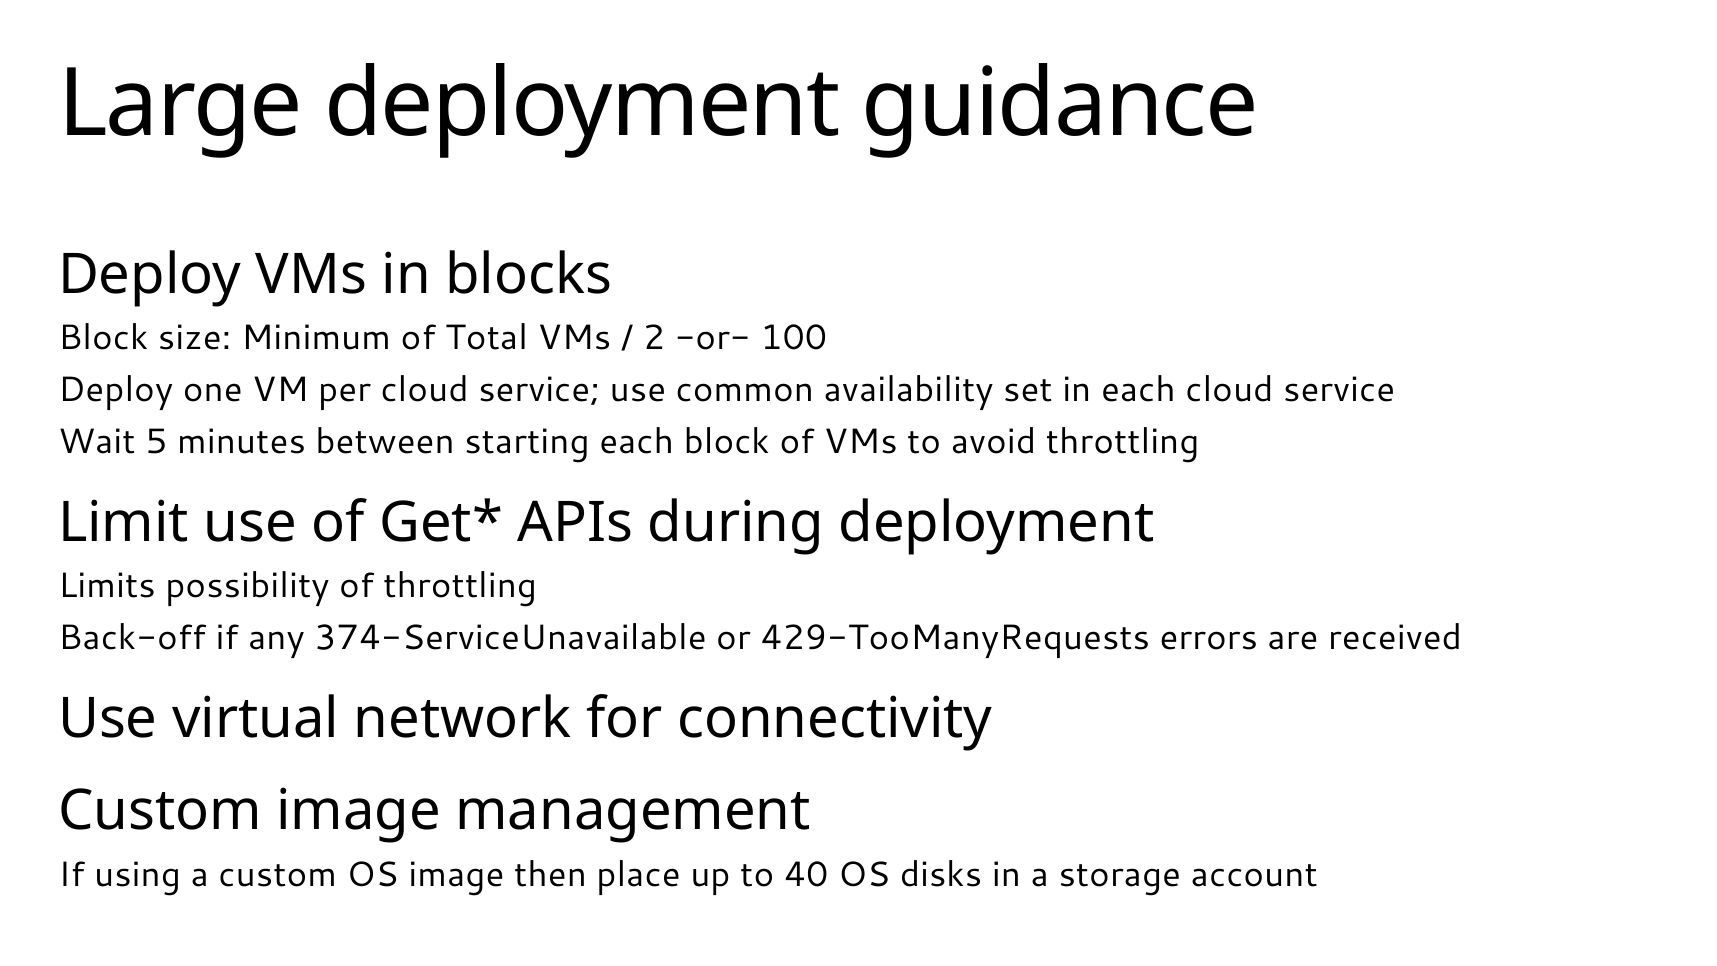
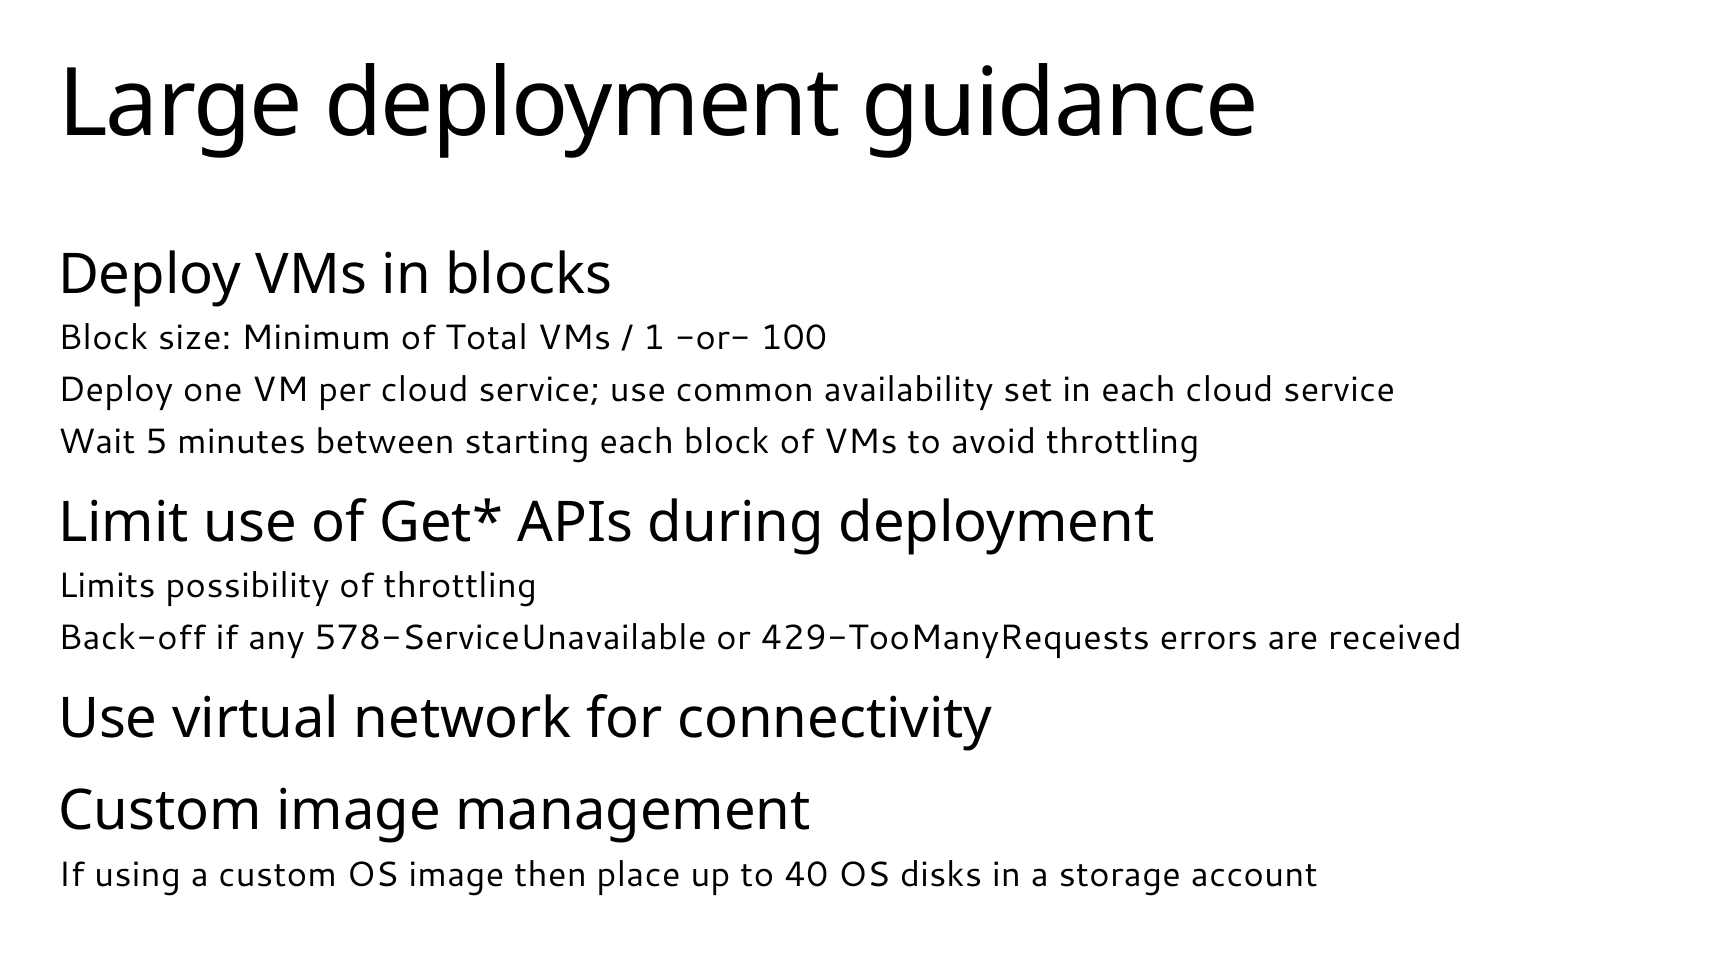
2: 2 -> 1
374-ServiceUnavailable: 374-ServiceUnavailable -> 578-ServiceUnavailable
